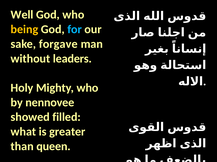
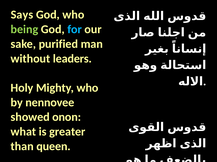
Well: Well -> Says
being colour: yellow -> light green
forgave: forgave -> purified
filled: filled -> onon
